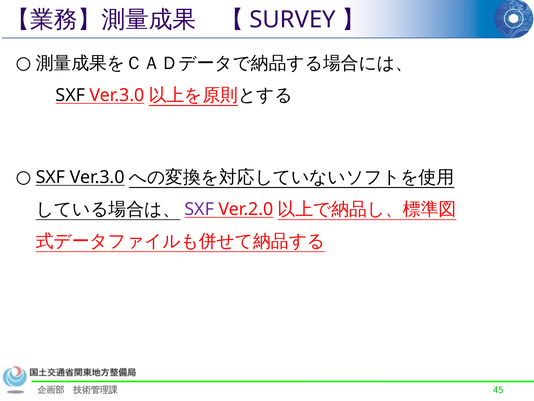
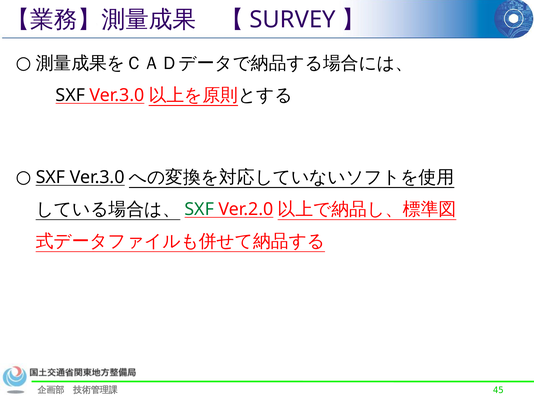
SXF at (199, 209) colour: purple -> green
